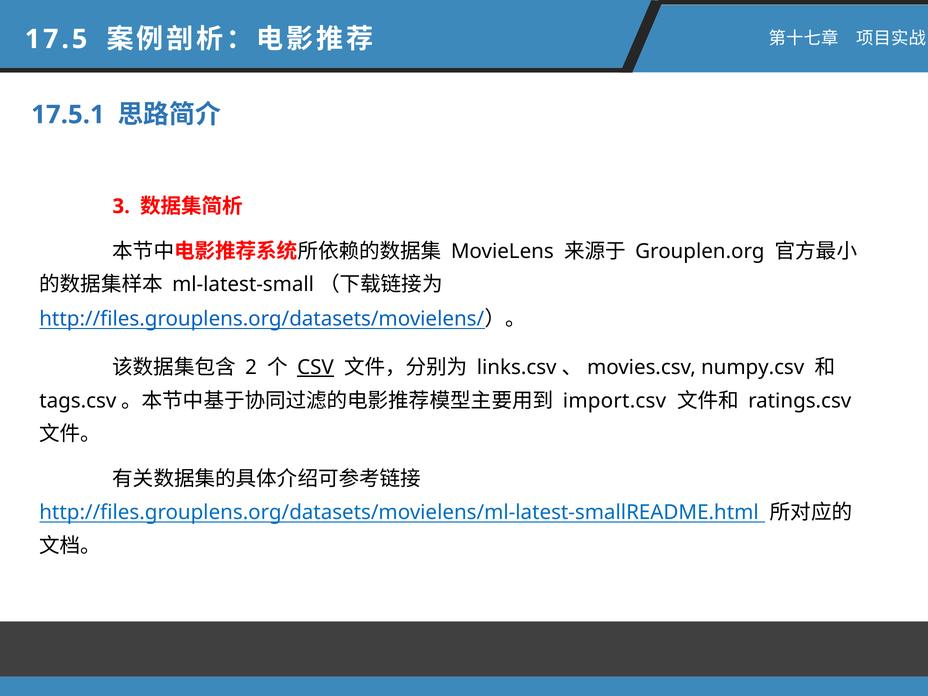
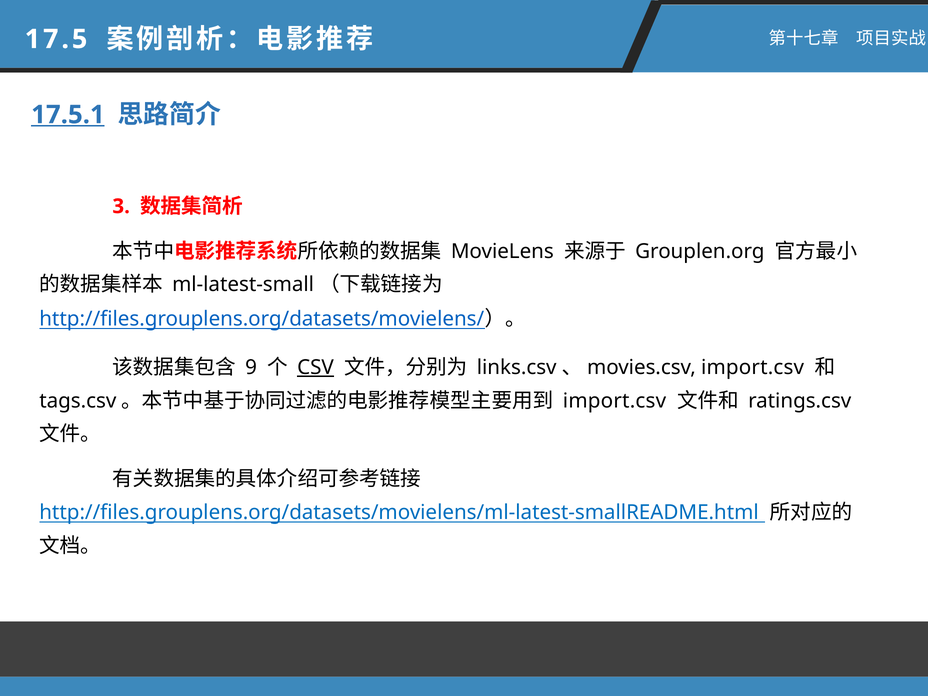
17.5.1 underline: none -> present
2: 2 -> 9
links.csv、movies.csv numpy.csv: numpy.csv -> import.csv
